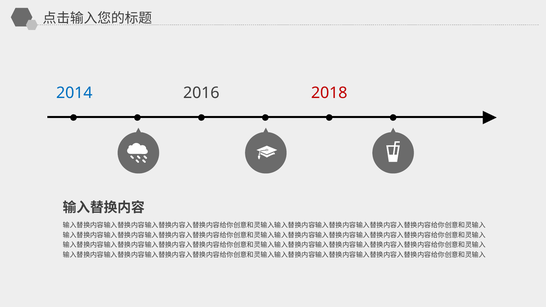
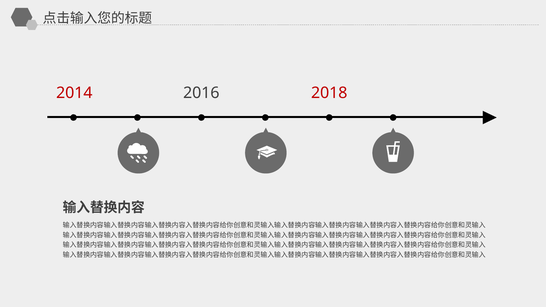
2014 colour: blue -> red
